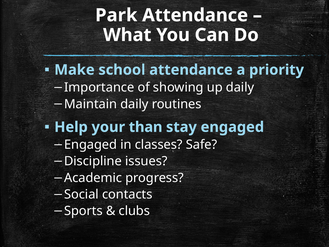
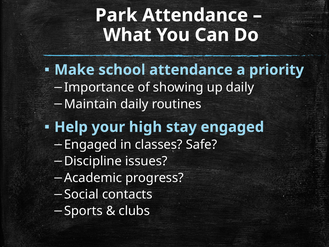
than: than -> high
